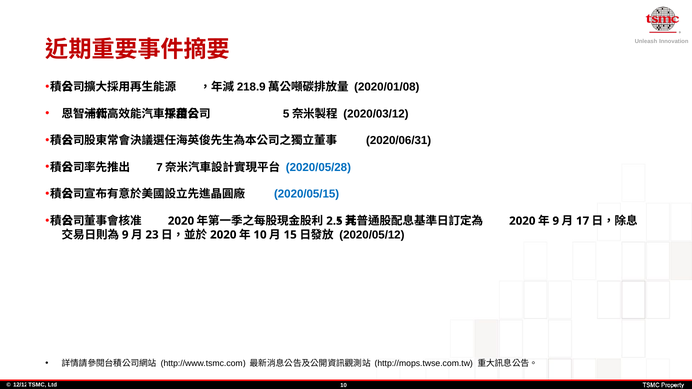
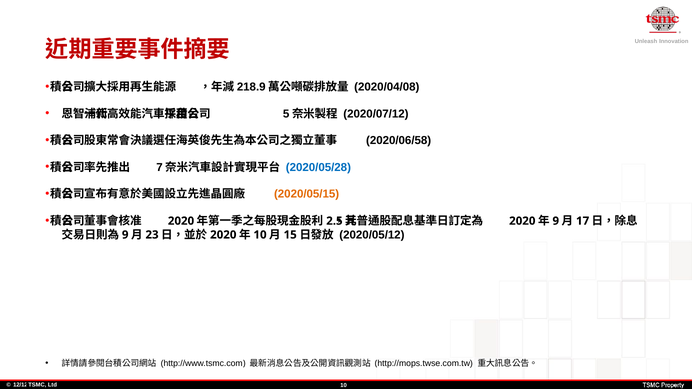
2020/01/08: 2020/01/08 -> 2020/04/08
2020/03/12: 2020/03/12 -> 2020/07/12
2020/06/31: 2020/06/31 -> 2020/06/58
2020/05/15 colour: blue -> orange
